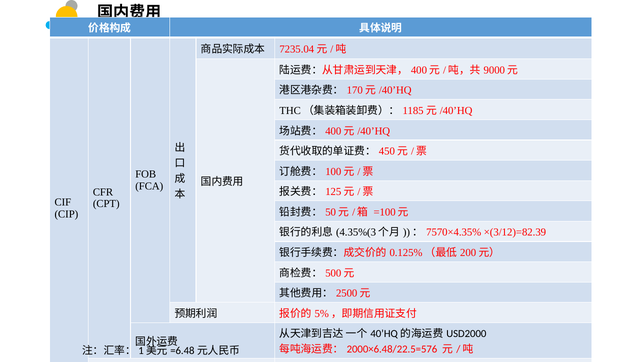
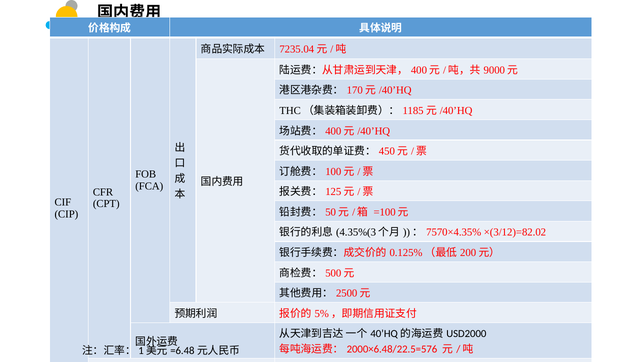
×(3/12)=82.39: ×(3/12)=82.39 -> ×(3/12)=82.02
